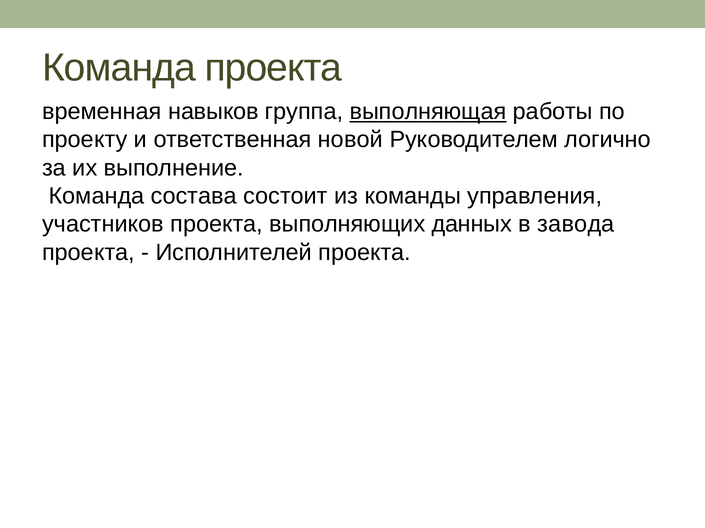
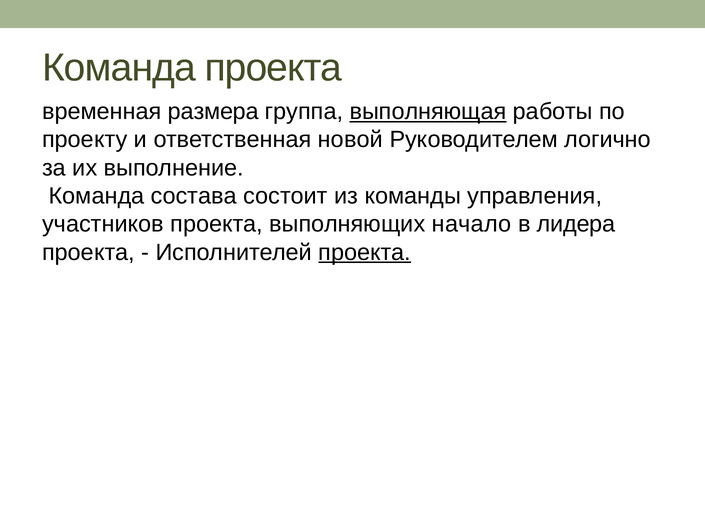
навыков: навыков -> размера
данных: данных -> начало
завода: завода -> лидера
проекта at (365, 253) underline: none -> present
